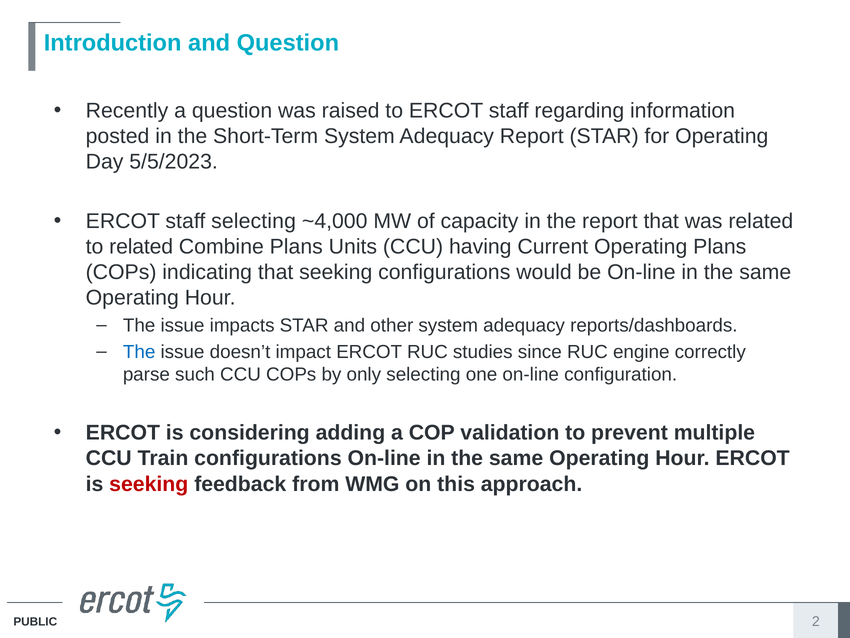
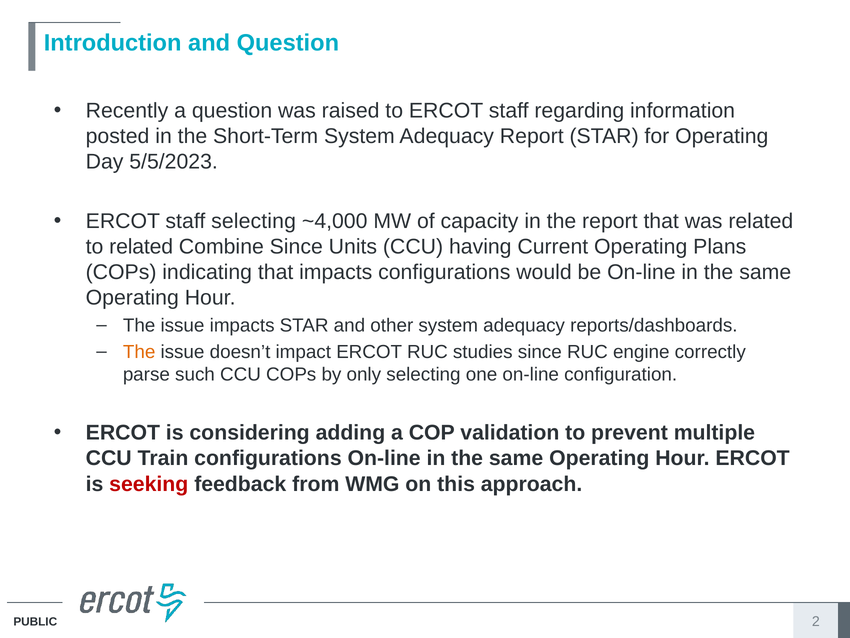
Combine Plans: Plans -> Since
that seeking: seeking -> impacts
The at (139, 352) colour: blue -> orange
